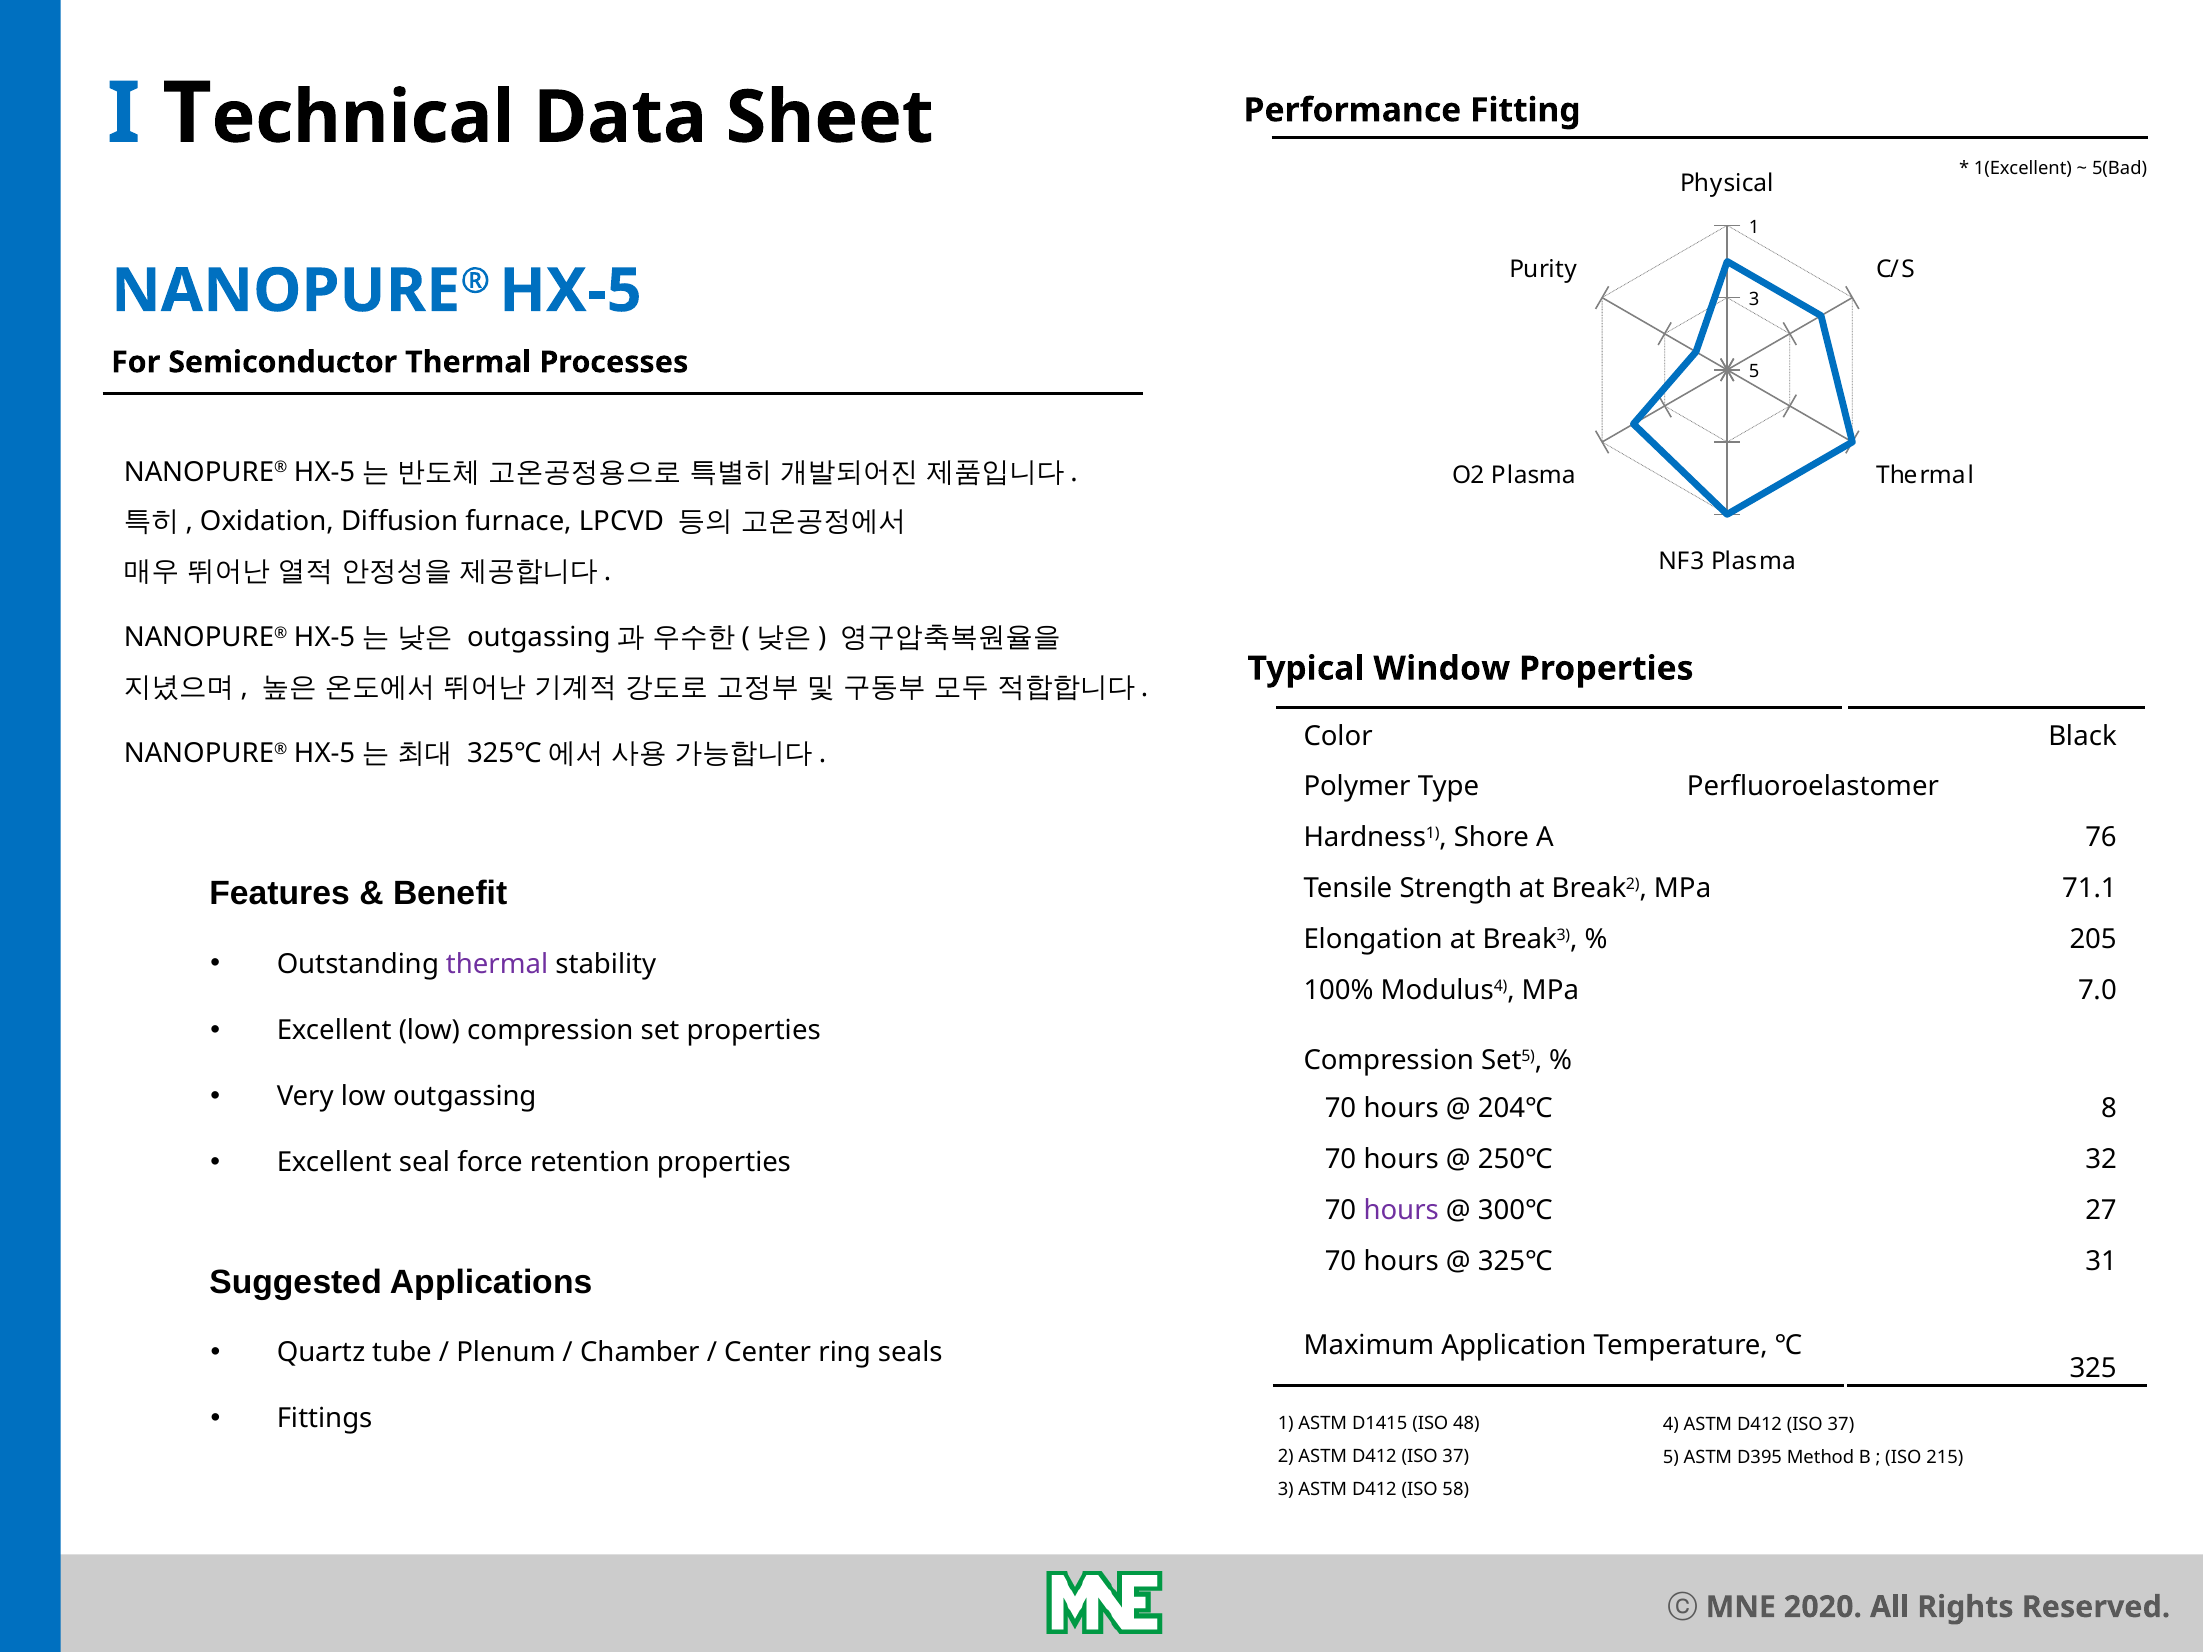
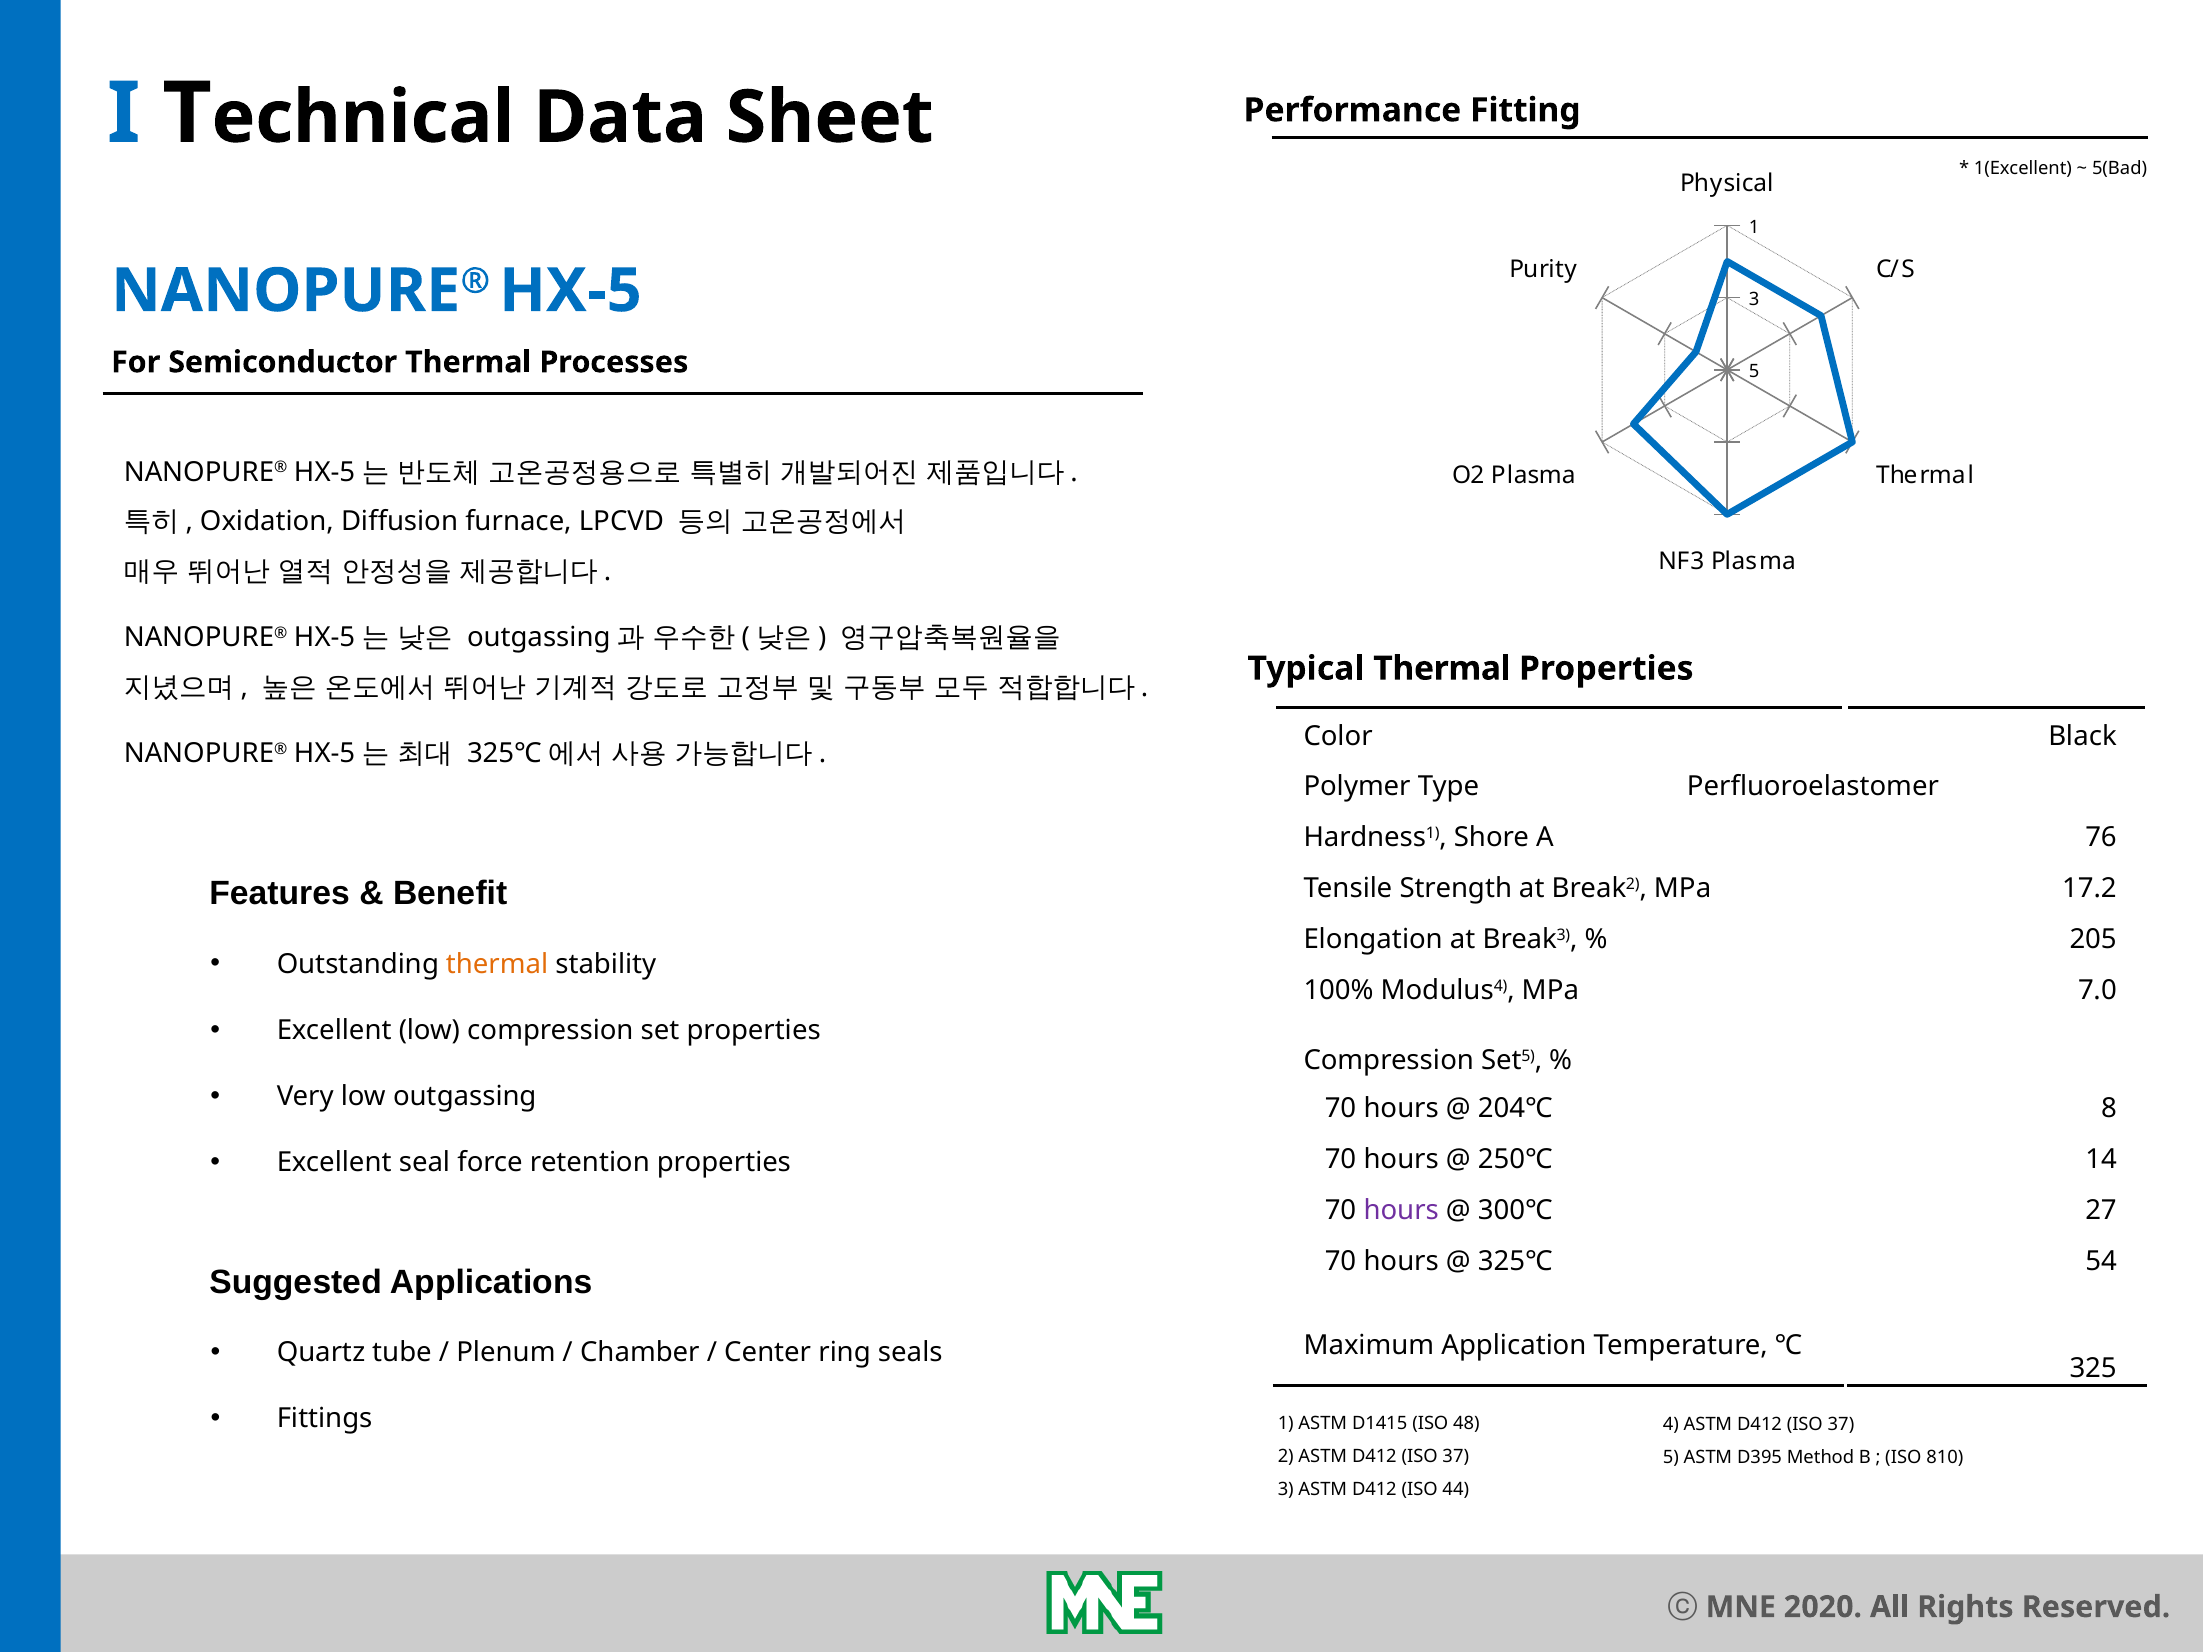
Typical Window: Window -> Thermal
71.1: 71.1 -> 17.2
thermal at (497, 964) colour: purple -> orange
32: 32 -> 14
31: 31 -> 54
215: 215 -> 810
58: 58 -> 44
